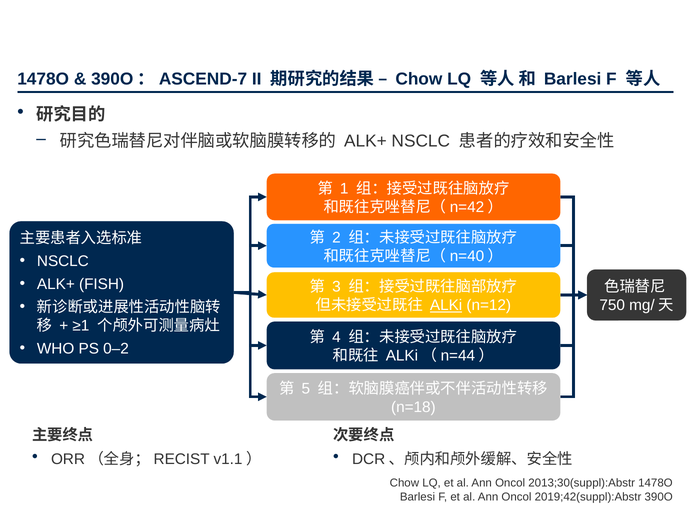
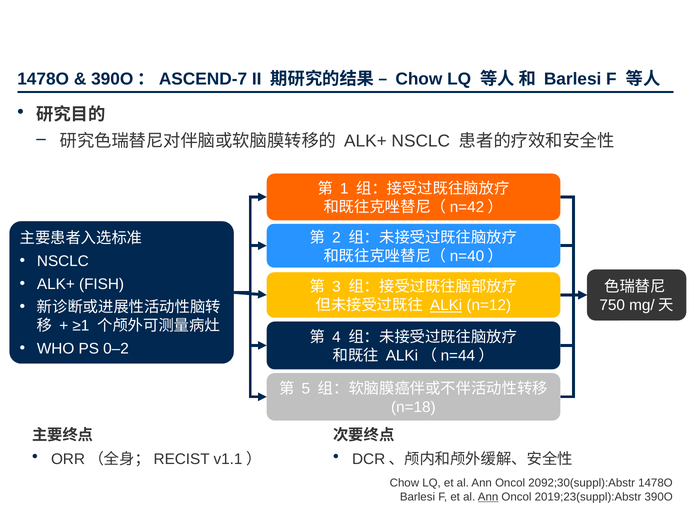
2013;30(suppl):Abstr: 2013;30(suppl):Abstr -> 2092;30(suppl):Abstr
Ann at (488, 497) underline: none -> present
2019;42(suppl):Abstr: 2019;42(suppl):Abstr -> 2019;23(suppl):Abstr
